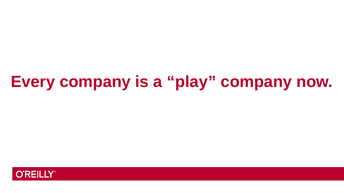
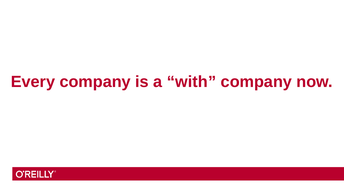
play: play -> with
